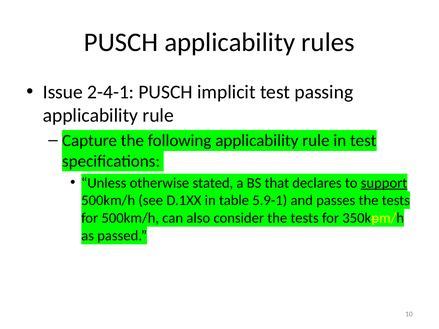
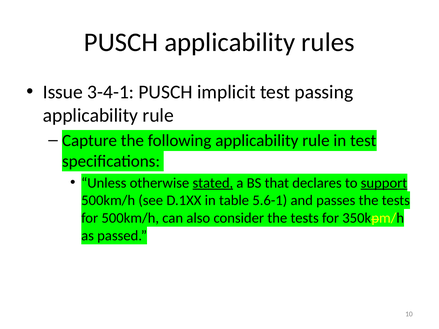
2-4-1: 2-4-1 -> 3-4-1
stated underline: none -> present
5.9-1: 5.9-1 -> 5.6-1
